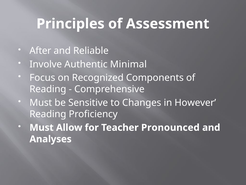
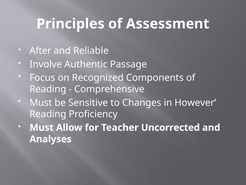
Minimal: Minimal -> Passage
Pronounced: Pronounced -> Uncorrected
